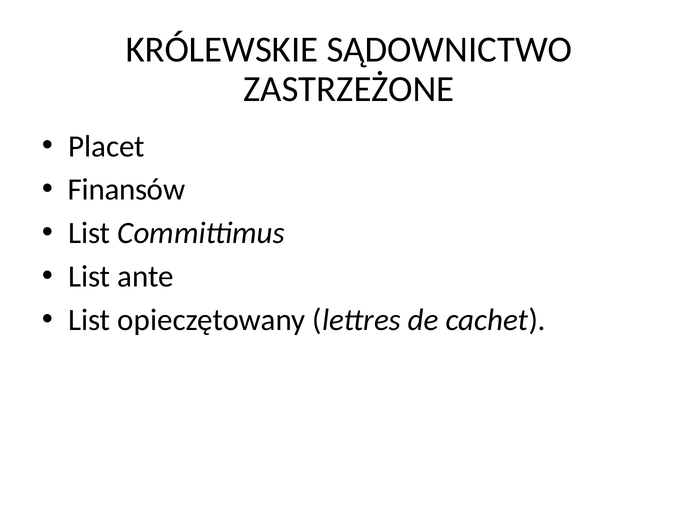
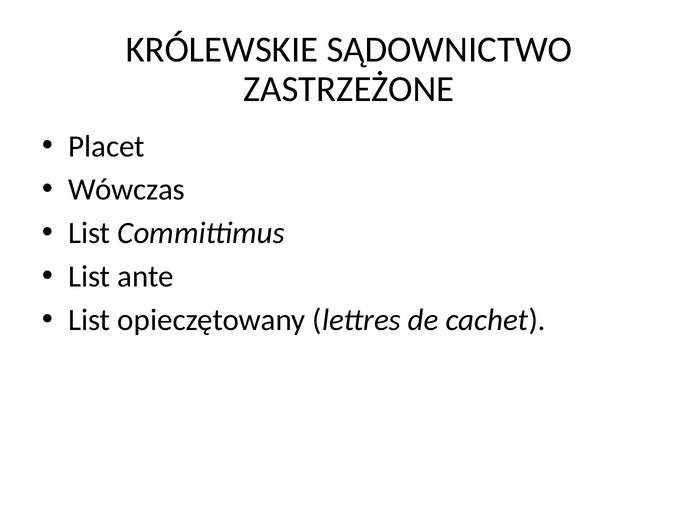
Finansów: Finansów -> Wówczas
